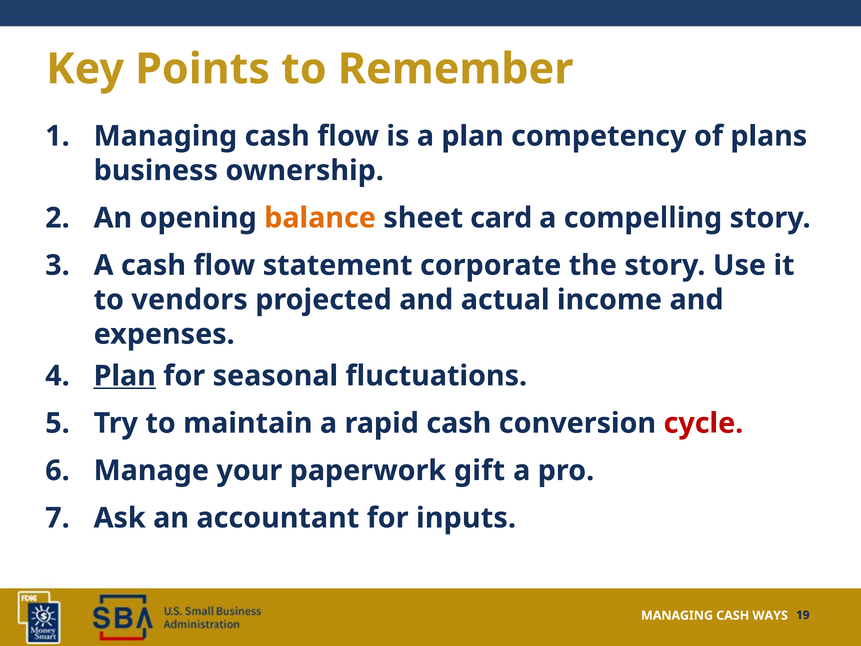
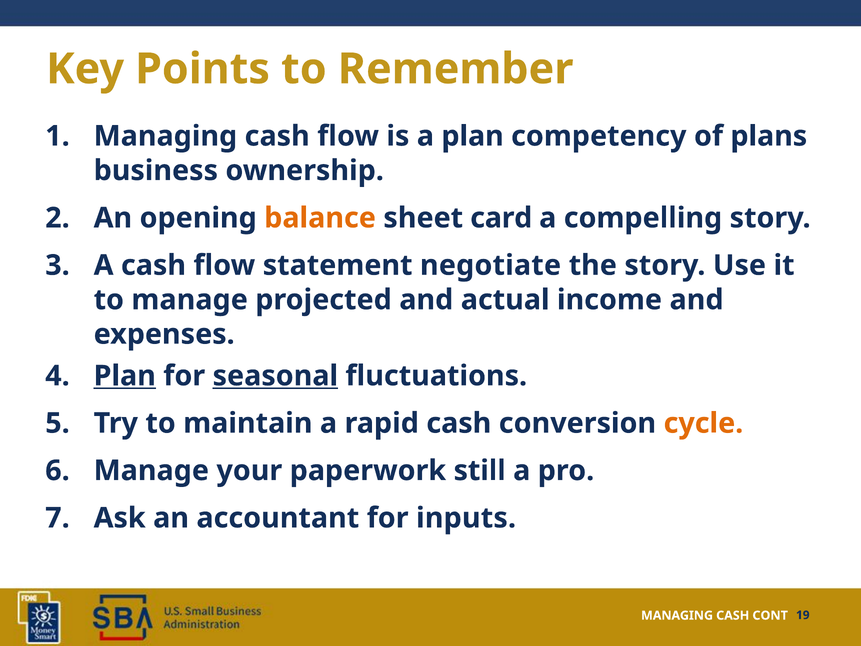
corporate: corporate -> negotiate
to vendors: vendors -> manage
seasonal underline: none -> present
cycle colour: red -> orange
gift: gift -> still
WAYS: WAYS -> CONT
